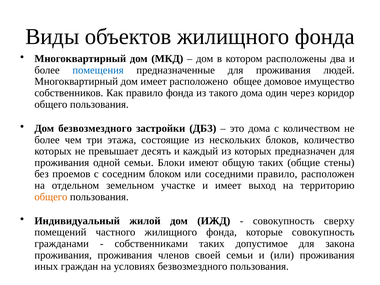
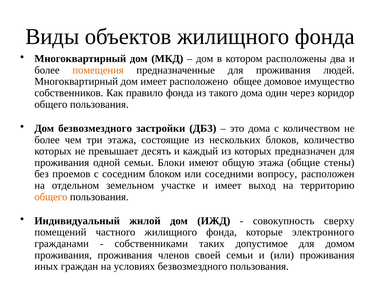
помещения colour: blue -> orange
общую таких: таких -> этажа
соседними правило: правило -> вопросу
которые совокупность: совокупность -> электронного
закона: закона -> домом
